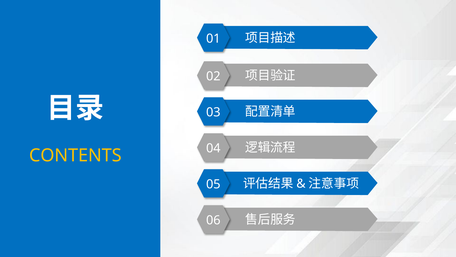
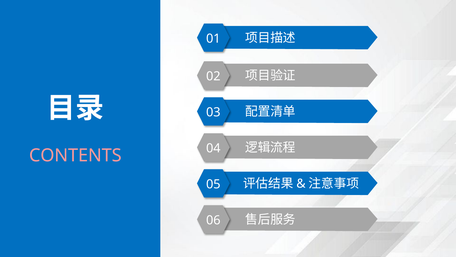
CONTENTS colour: yellow -> pink
